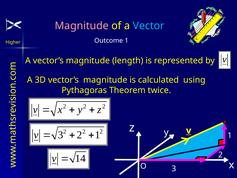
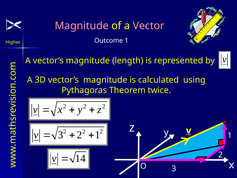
Vector colour: light blue -> pink
